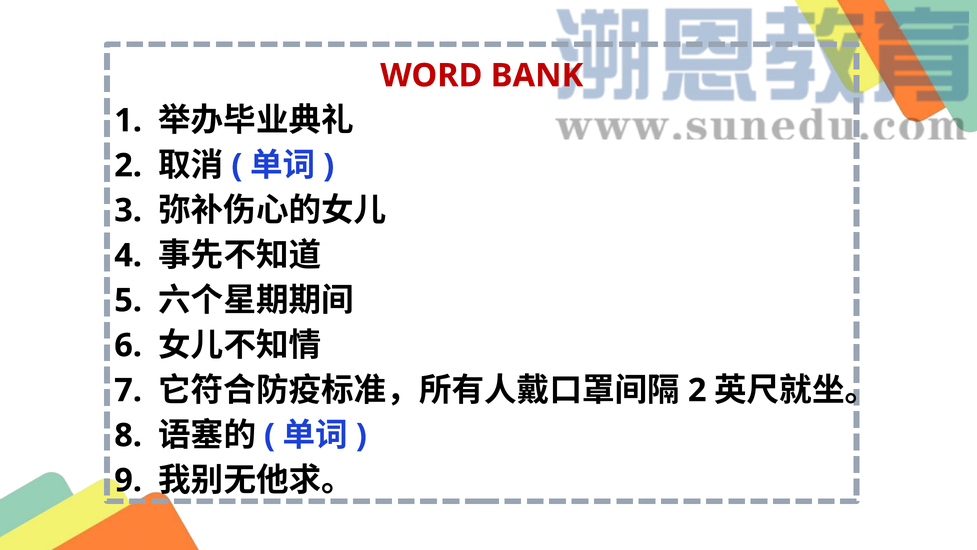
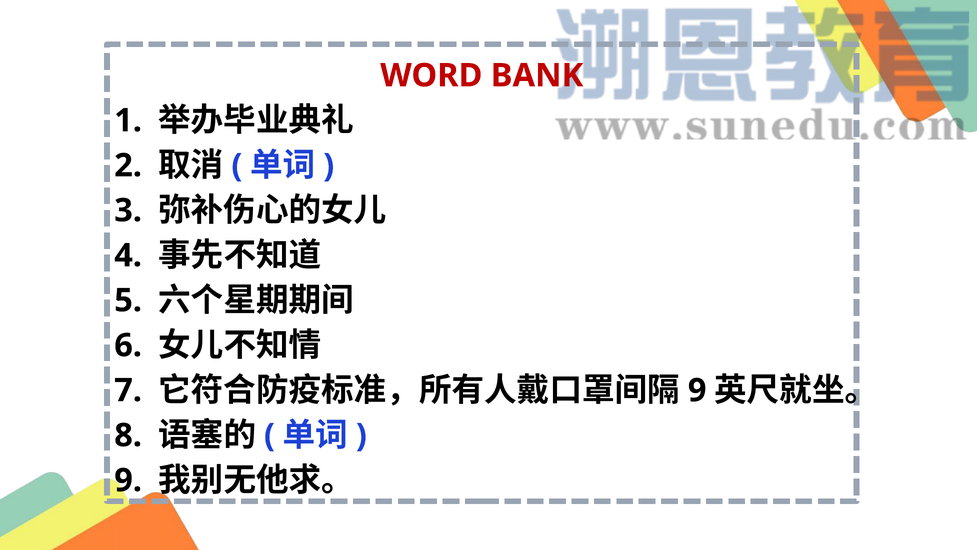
2 at (697, 390): 2 -> 9
